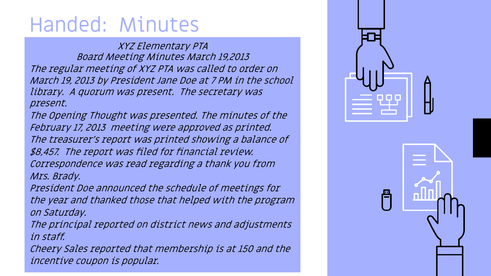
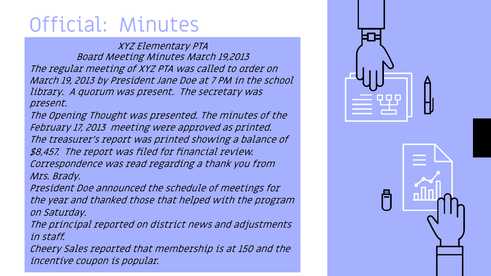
Handed: Handed -> Official
